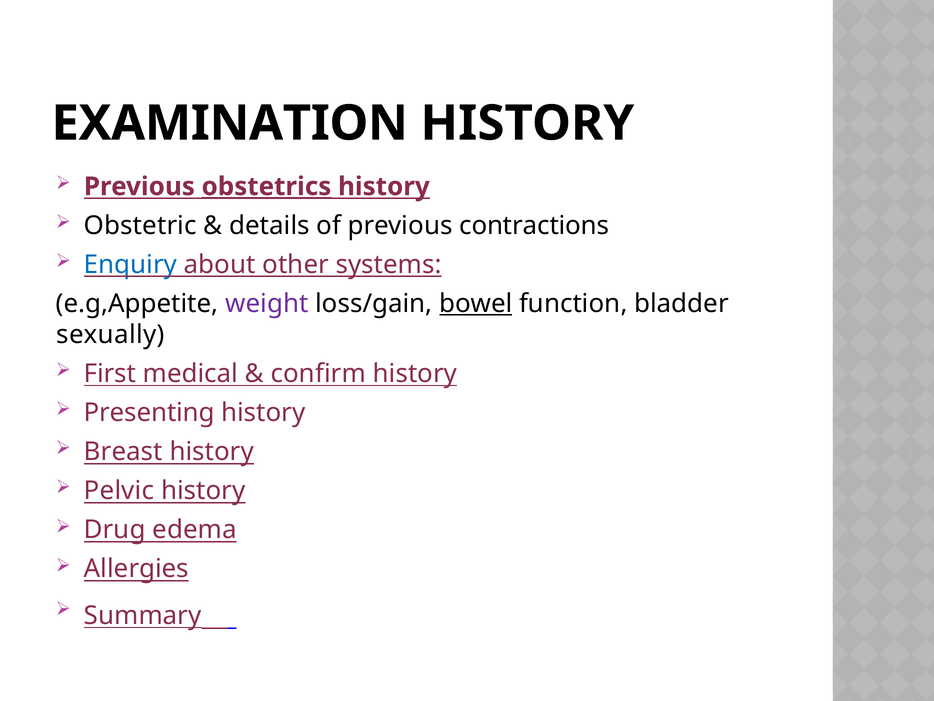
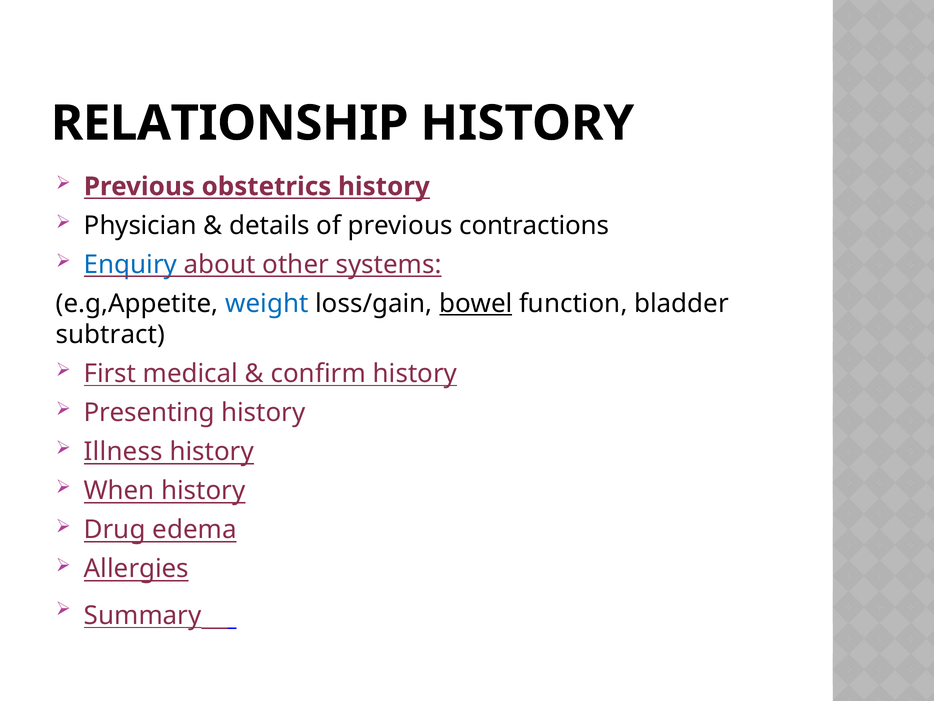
EXAMINATION: EXAMINATION -> RELATIONSHIP
obstetrics underline: present -> none
Obstetric: Obstetric -> Physician
weight colour: purple -> blue
sexually: sexually -> subtract
Breast: Breast -> Illness
Pelvic: Pelvic -> When
